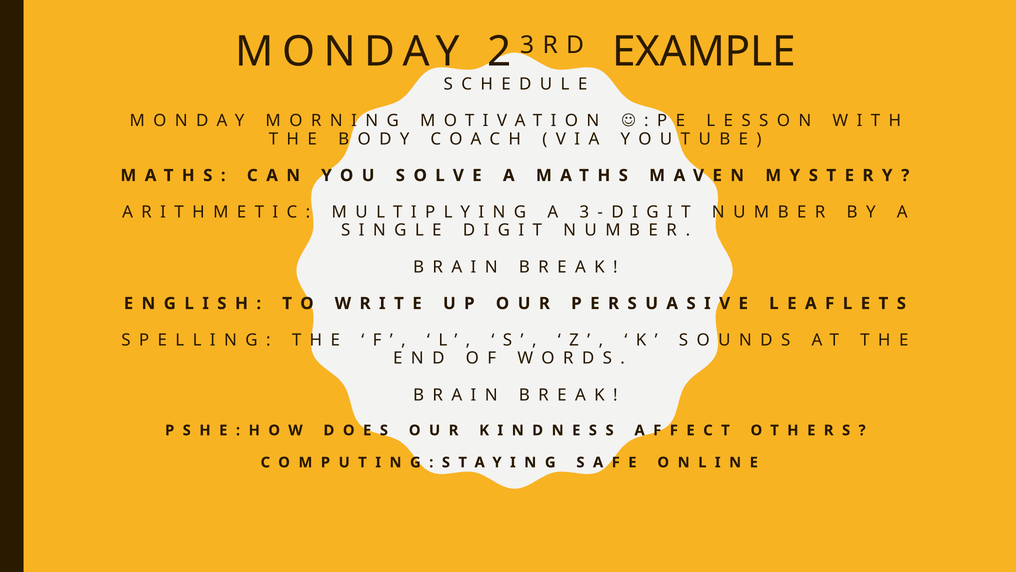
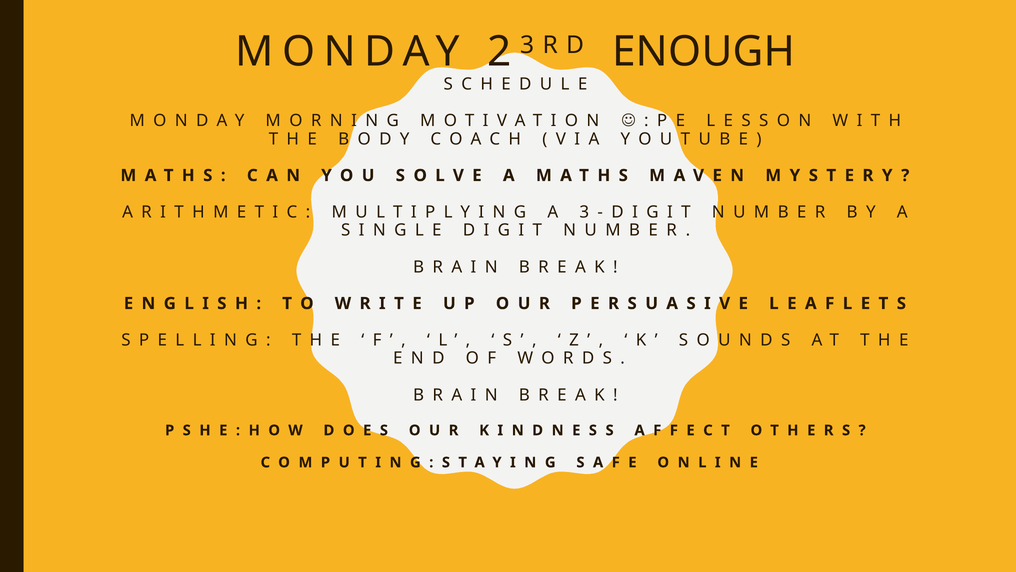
EXAMPLE: EXAMPLE -> ENOUGH
